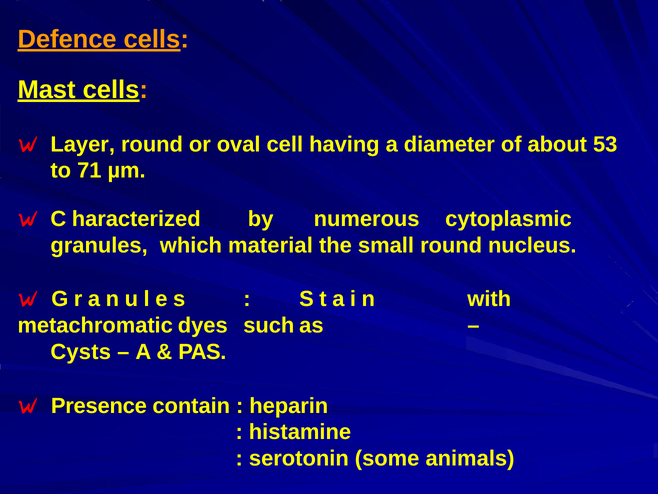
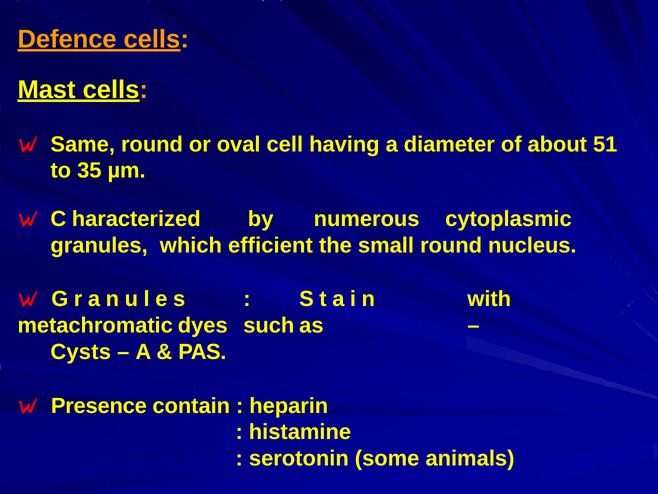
Layer: Layer -> Same
53: 53 -> 51
71: 71 -> 35
material: material -> efficient
